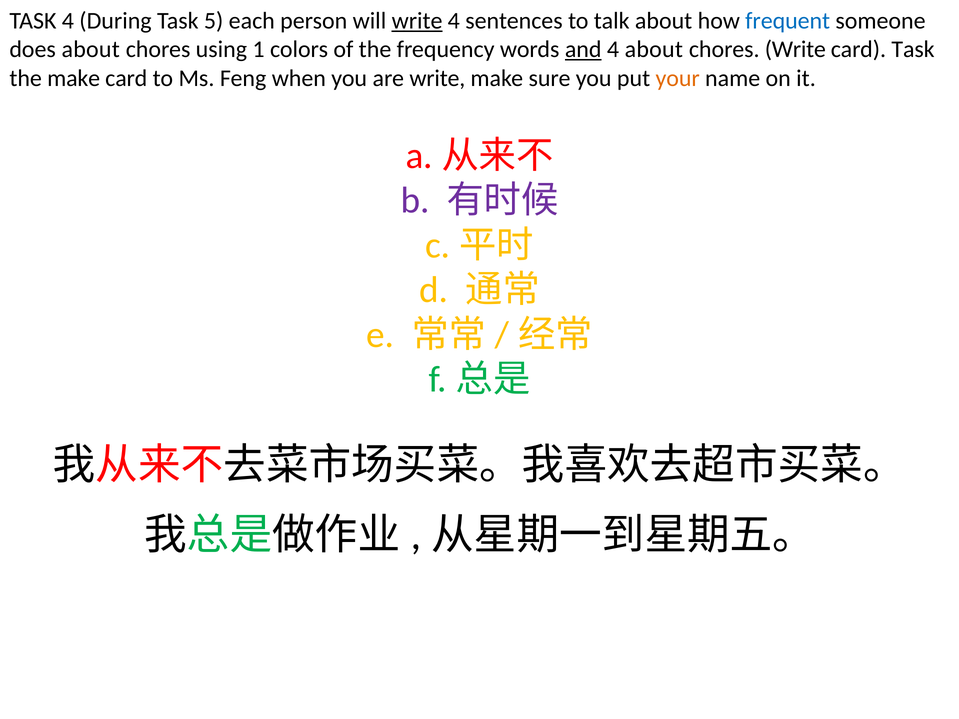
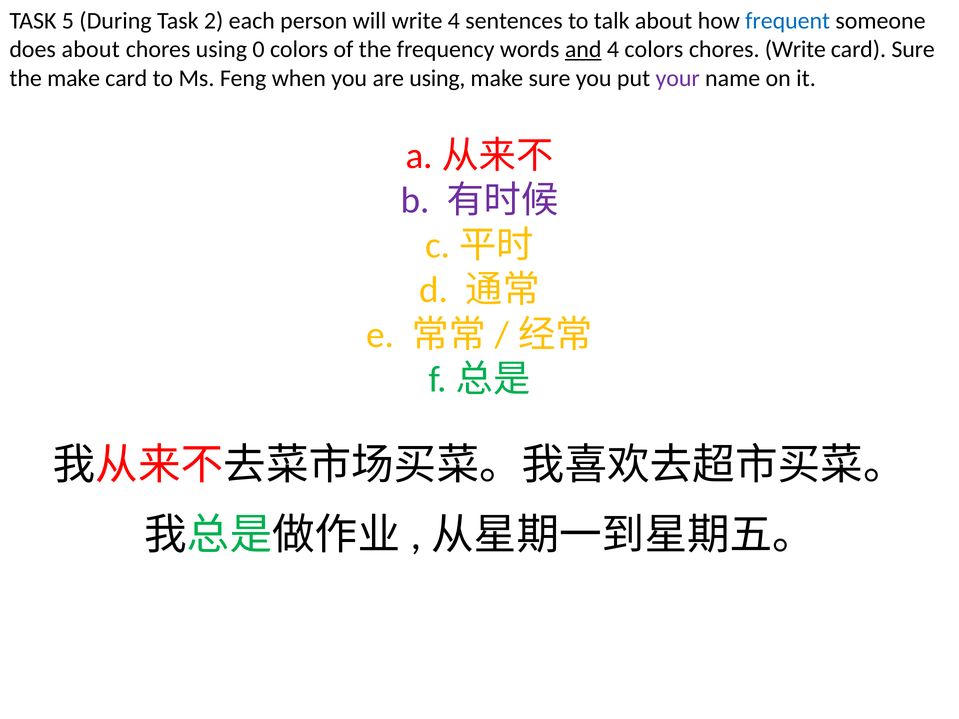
TASK 4: 4 -> 5
5: 5 -> 2
write at (417, 21) underline: present -> none
1: 1 -> 0
4 about: about -> colors
card Task: Task -> Sure
are write: write -> using
your colour: orange -> purple
